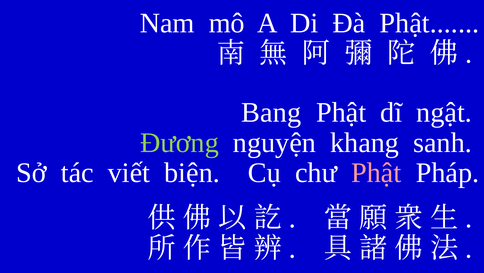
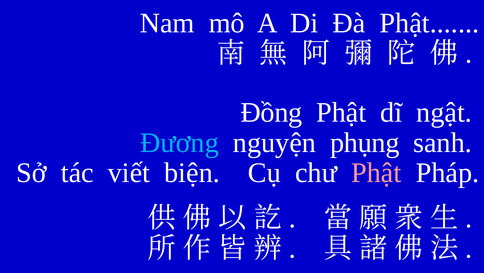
Bang: Bang -> Đồng
Đương colour: light green -> light blue
khang: khang -> phụng
